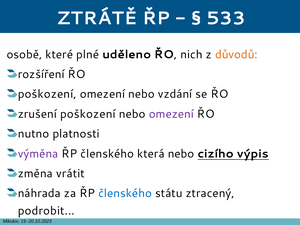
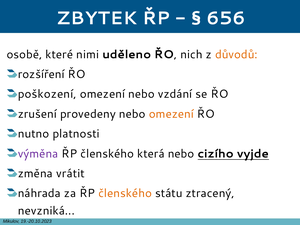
ZTRÁTĚ: ZTRÁTĚ -> ZBYTEK
533: 533 -> 656
plné: plné -> nimi
zrušení poškození: poškození -> provedeny
omezení at (171, 114) colour: purple -> orange
výpis: výpis -> vyjde
členského at (125, 193) colour: blue -> orange
podrobit: podrobit -> nevzniká
